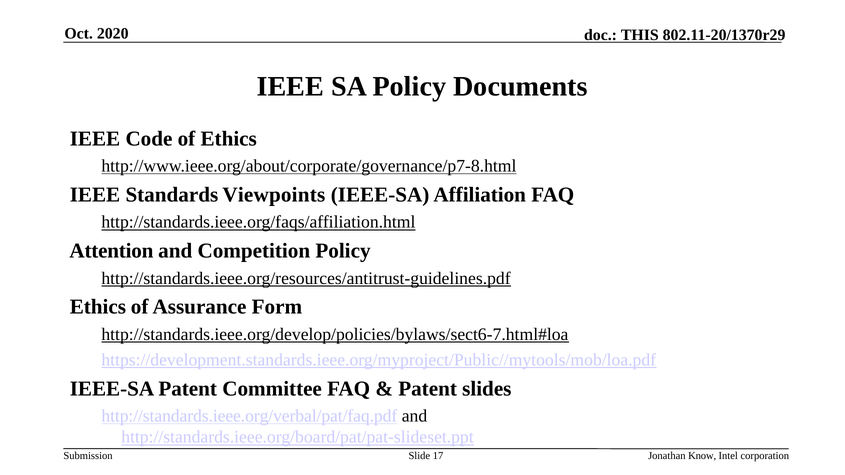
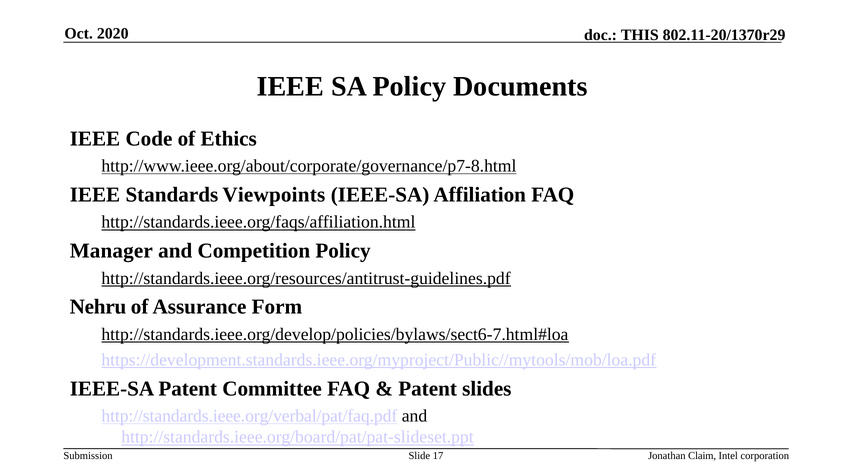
Attention: Attention -> Manager
Ethics at (98, 307): Ethics -> Nehru
Know: Know -> Claim
